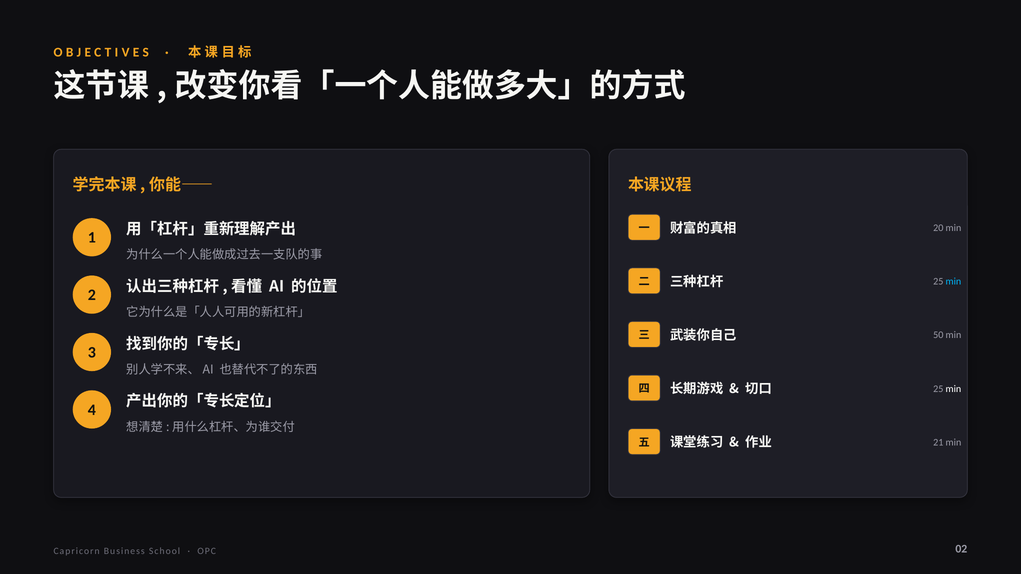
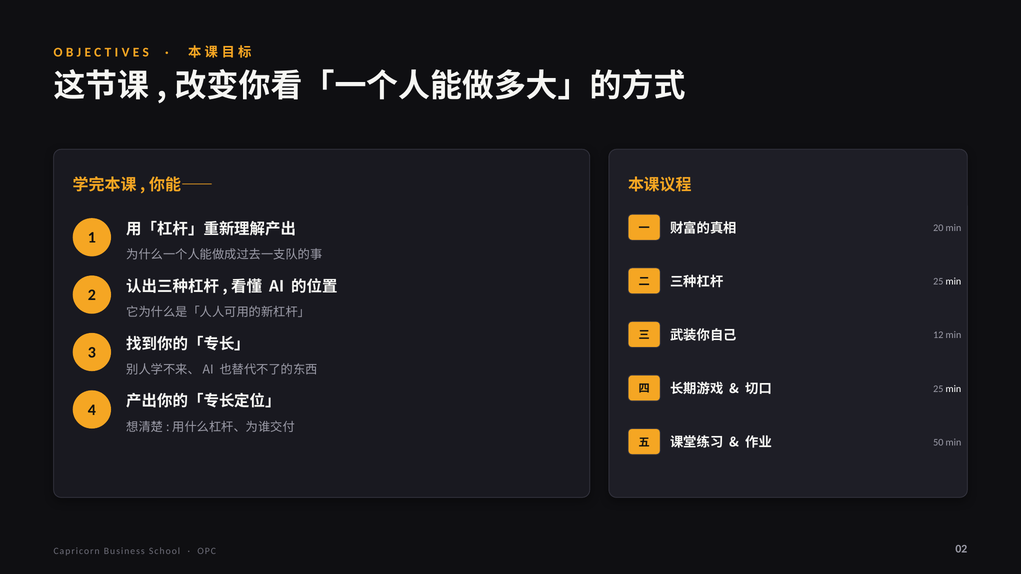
min at (953, 282) colour: light blue -> white
50: 50 -> 12
21: 21 -> 50
